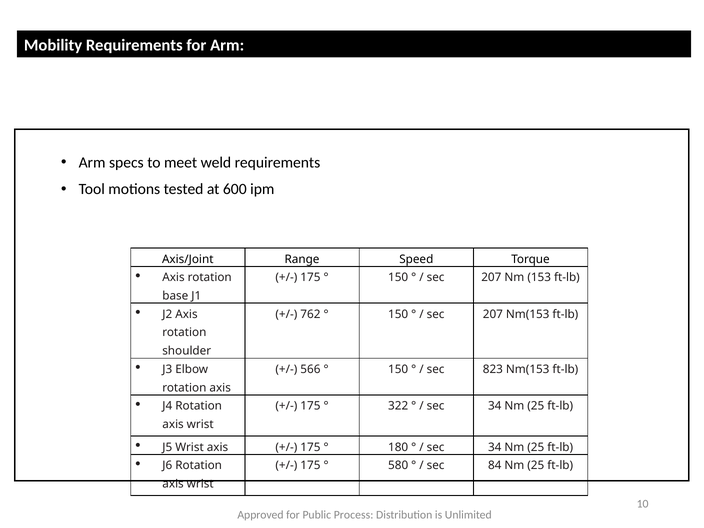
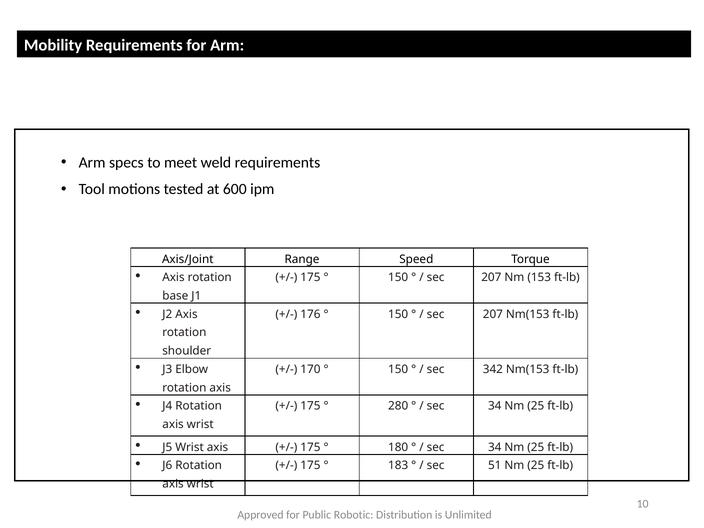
762: 762 -> 176
566: 566 -> 170
823: 823 -> 342
322: 322 -> 280
580: 580 -> 183
84: 84 -> 51
Process: Process -> Robotic
